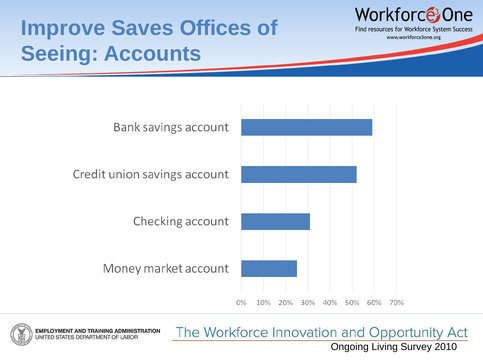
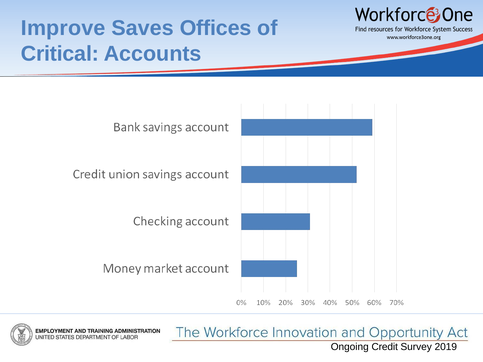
Seeing: Seeing -> Critical
Living: Living -> Credit
2010: 2010 -> 2019
